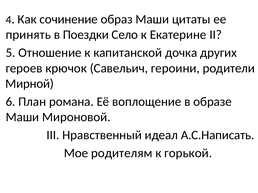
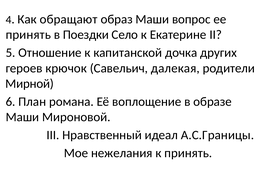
сочинение: сочинение -> обращают
цитаты: цитаты -> вопрос
героини: героини -> далекая
А.С.Написать: А.С.Написать -> А.С.Границы
родителям: родителям -> нежелания
к горькой: горькой -> принять
